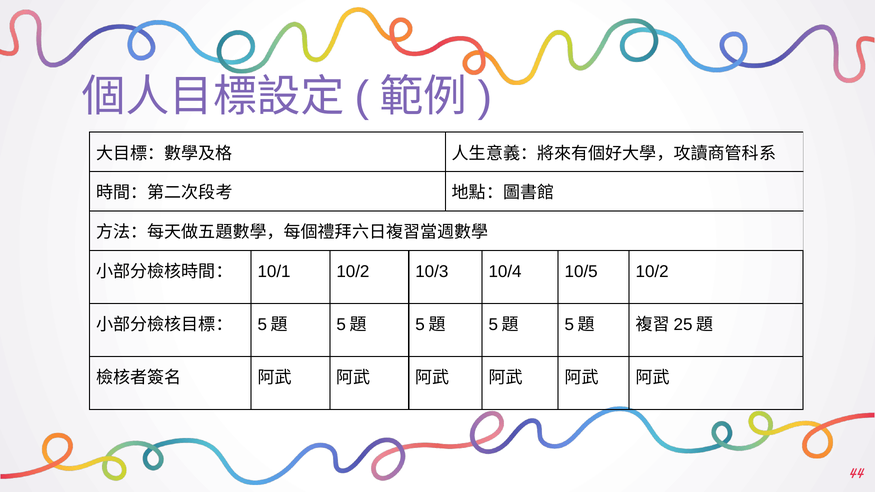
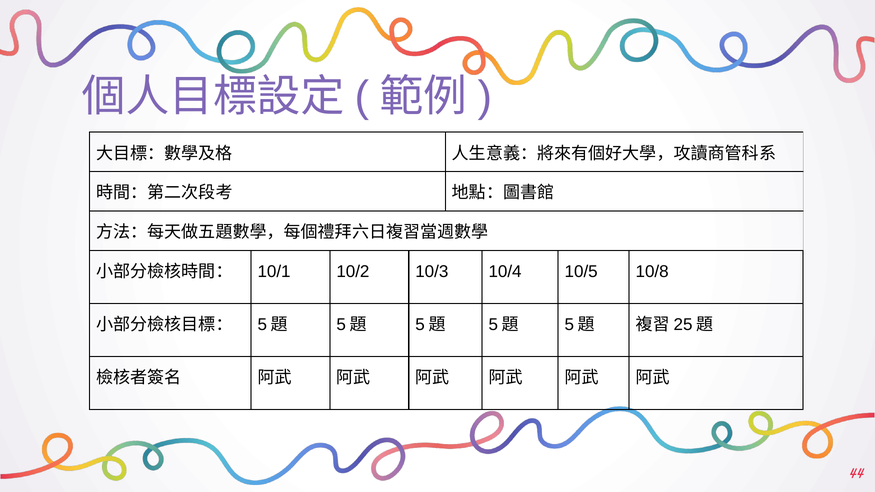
10/5 10/2: 10/2 -> 10/8
